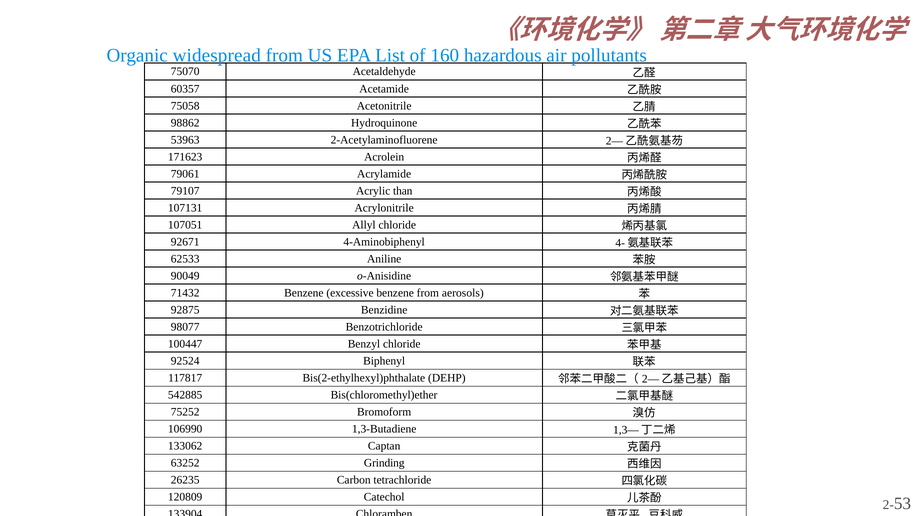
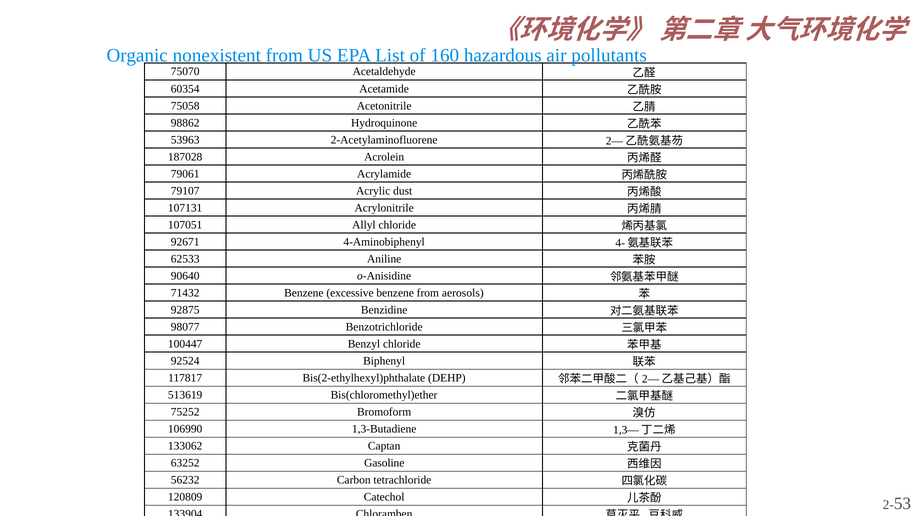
widespread: widespread -> nonexistent
60357: 60357 -> 60354
171623: 171623 -> 187028
than: than -> dust
90049: 90049 -> 90640
542885: 542885 -> 513619
Grinding: Grinding -> Gasoline
26235: 26235 -> 56232
